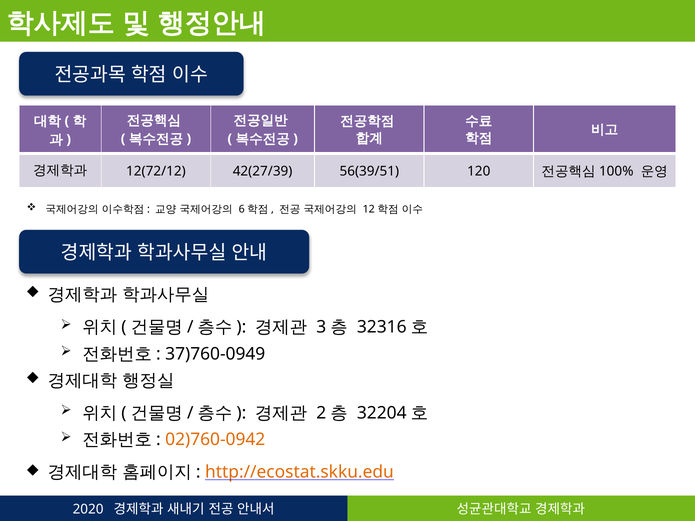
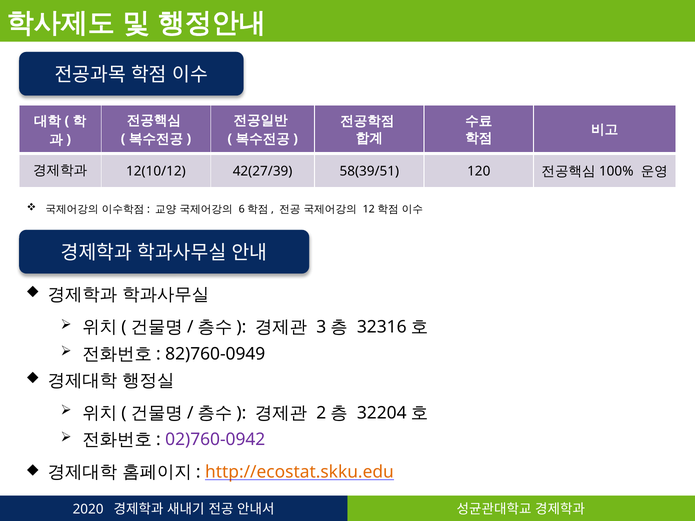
12(72/12: 12(72/12 -> 12(10/12
56(39/51: 56(39/51 -> 58(39/51
37)760-0949: 37)760-0949 -> 82)760-0949
02)760-0942 colour: orange -> purple
